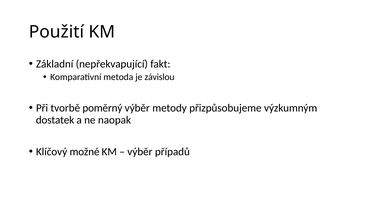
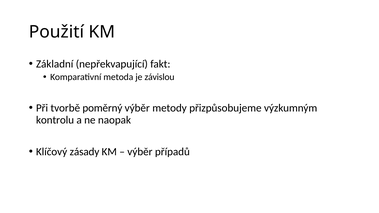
dostatek: dostatek -> kontrolu
možné: možné -> zásady
